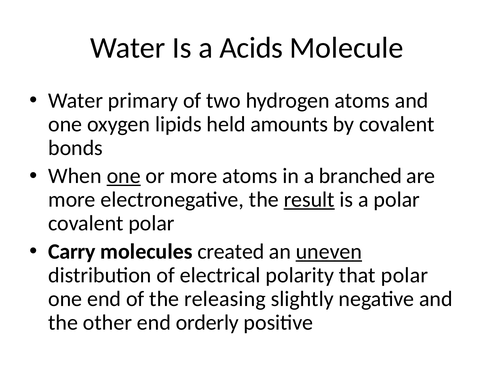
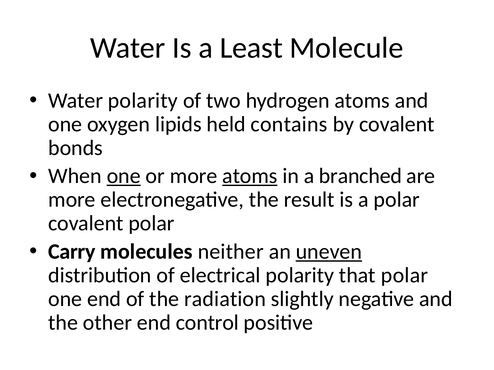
Acids: Acids -> Least
Water primary: primary -> polarity
amounts: amounts -> contains
atoms at (250, 176) underline: none -> present
result underline: present -> none
created: created -> neither
releasing: releasing -> radiation
orderly: orderly -> control
